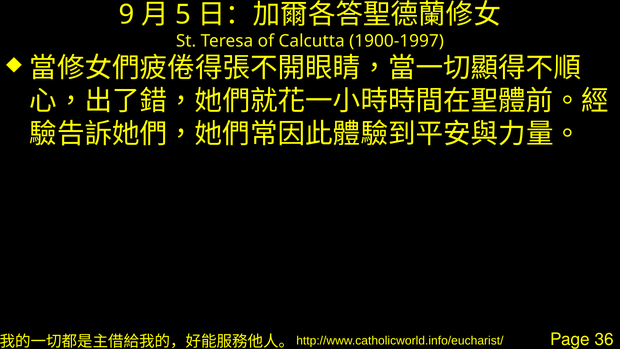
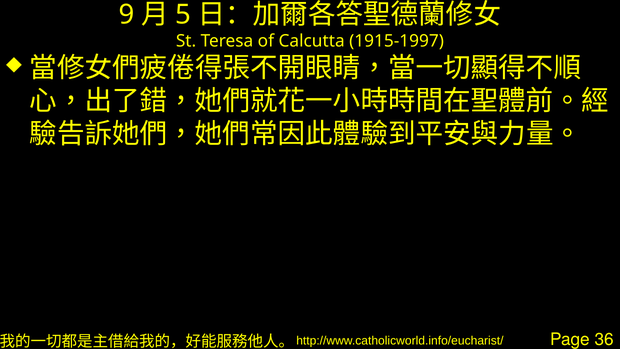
1900-1997: 1900-1997 -> 1915-1997
